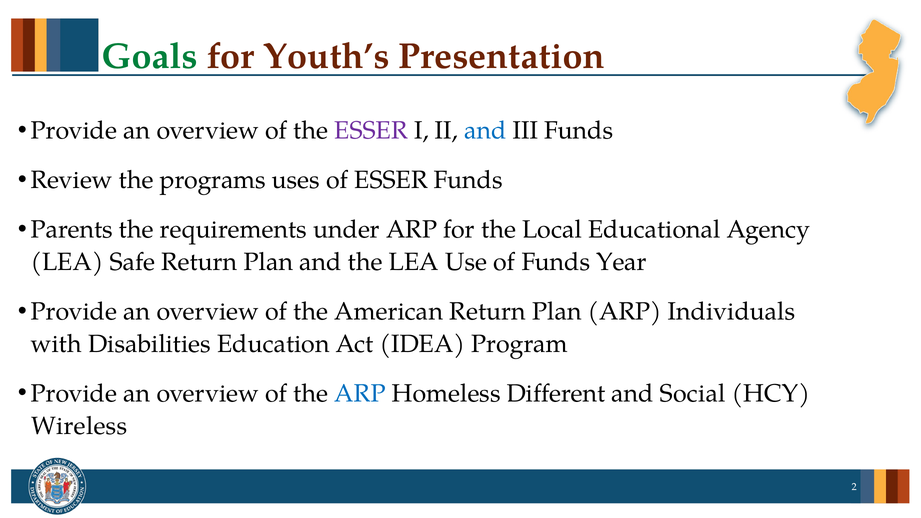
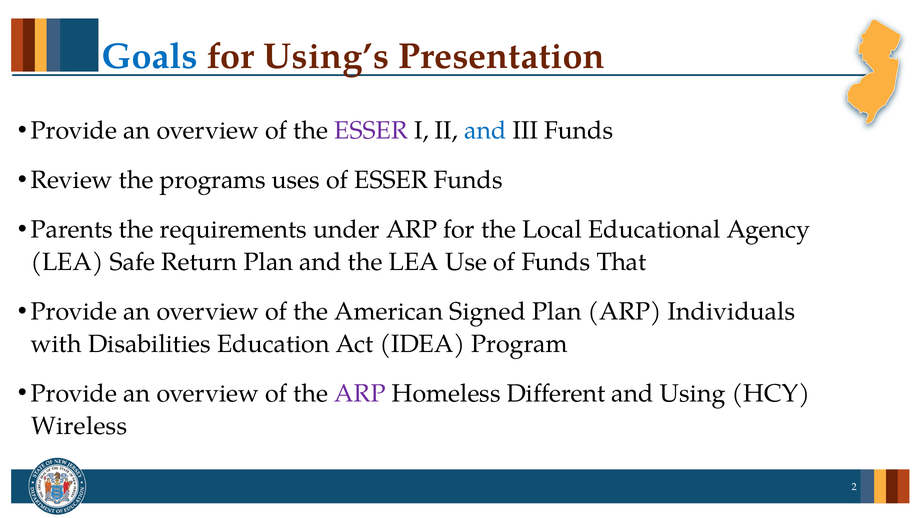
Goals colour: green -> blue
Youth’s: Youth’s -> Using’s
Year: Year -> That
American Return: Return -> Signed
ARP at (360, 394) colour: blue -> purple
Social: Social -> Using
